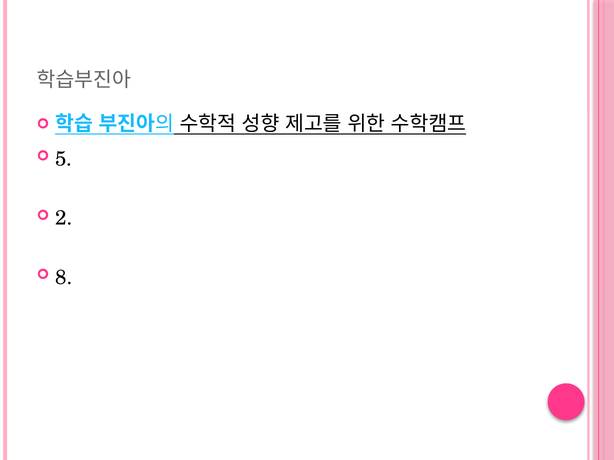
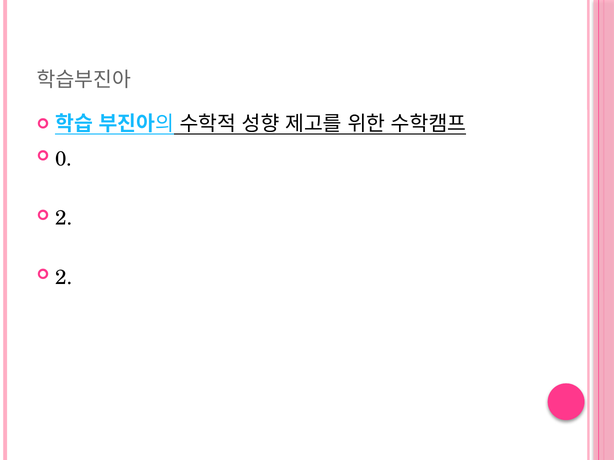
5: 5 -> 0
8 at (64, 278): 8 -> 2
